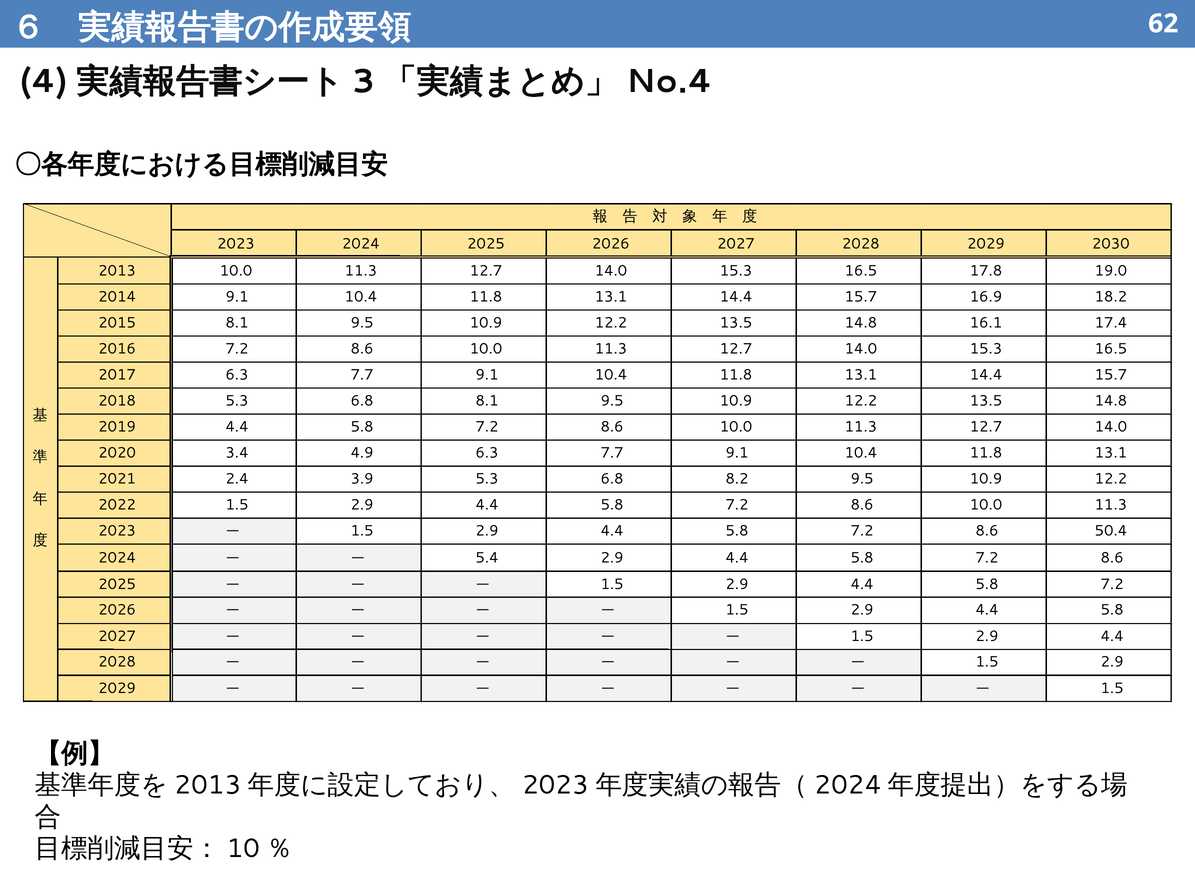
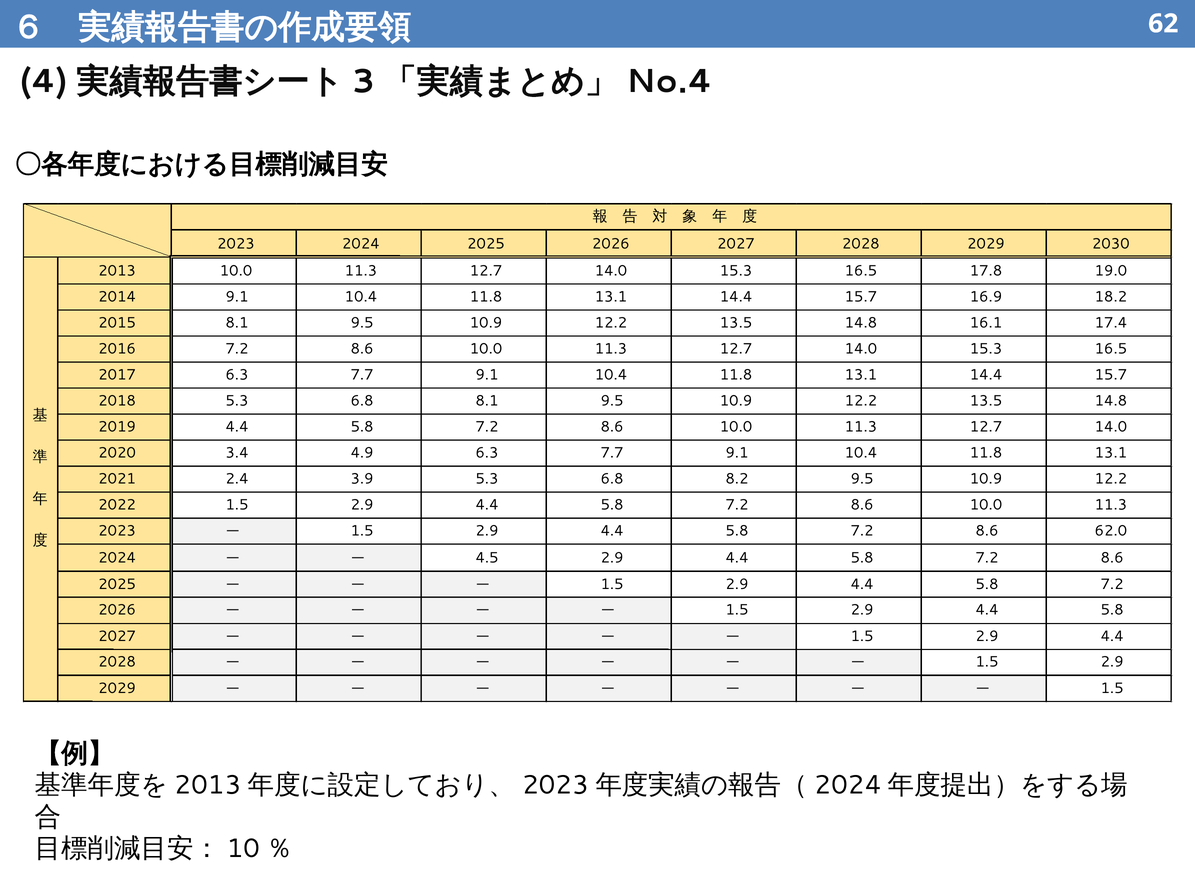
50.4: 50.4 -> 62.0
5.4: 5.4 -> 4.5
